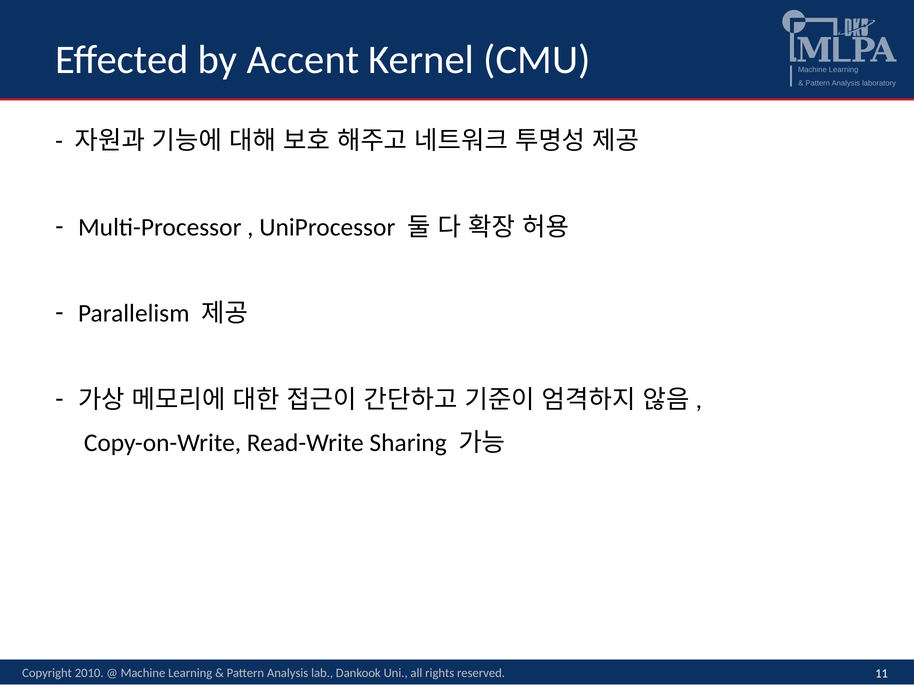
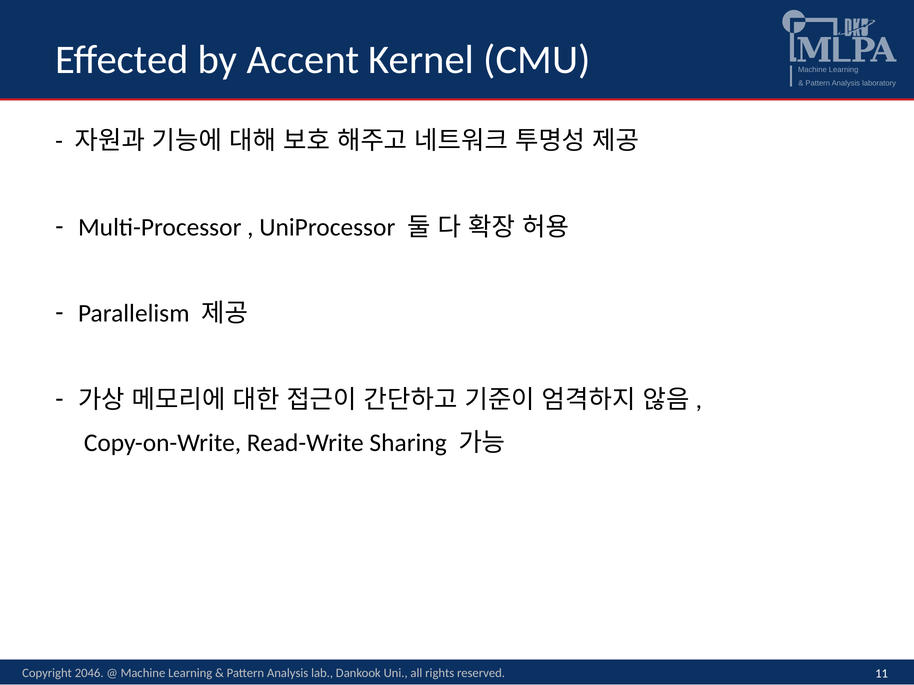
2010: 2010 -> 2046
